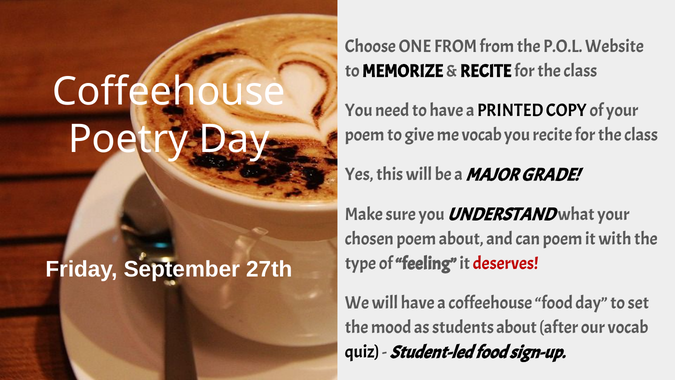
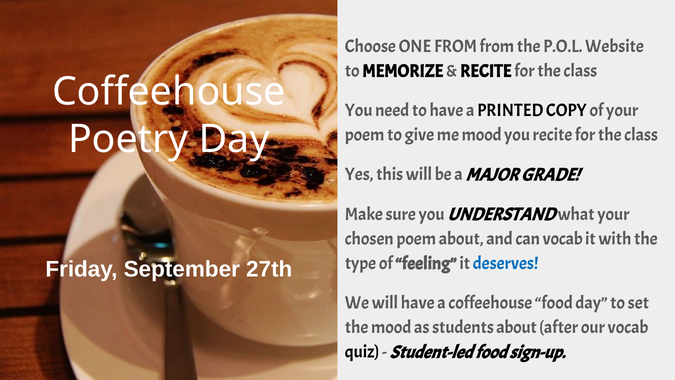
me vocab: vocab -> mood
can poem: poem -> vocab
deserves colour: red -> blue
